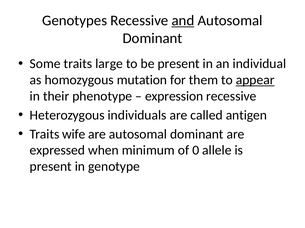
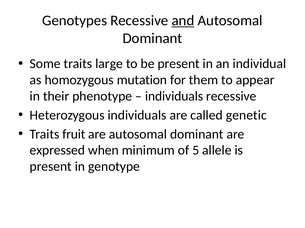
appear underline: present -> none
expression at (174, 97): expression -> individuals
antigen: antigen -> genetic
wife: wife -> fruit
0: 0 -> 5
